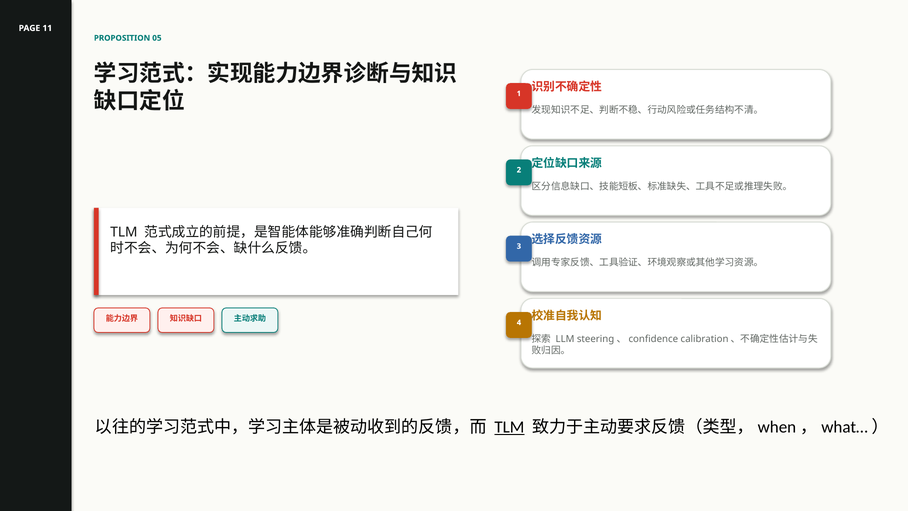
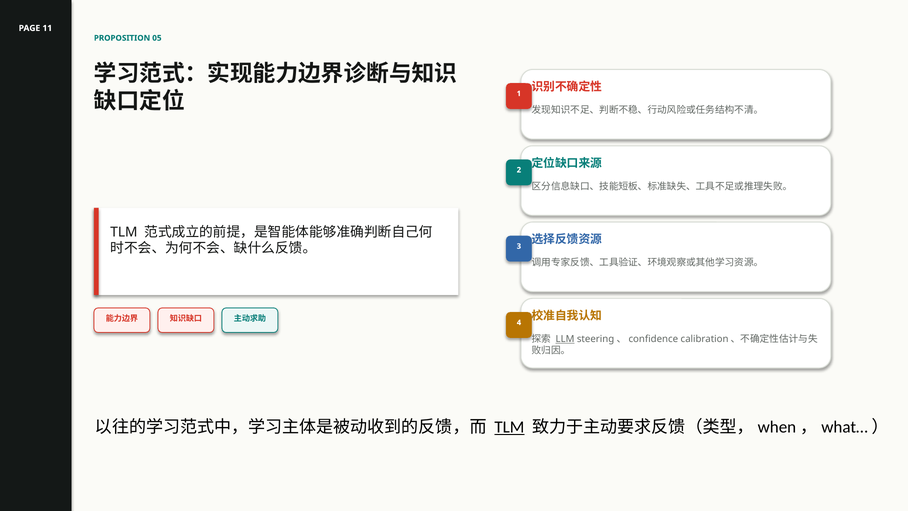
LLM underline: none -> present
